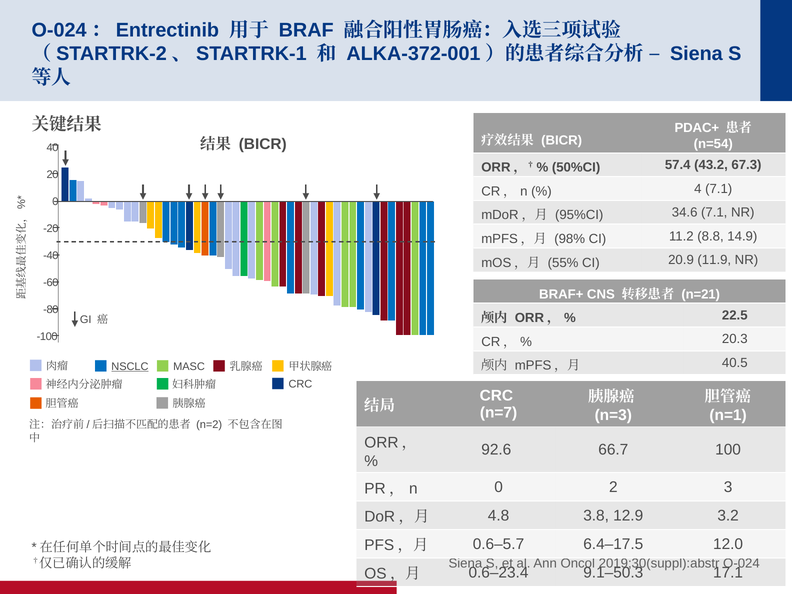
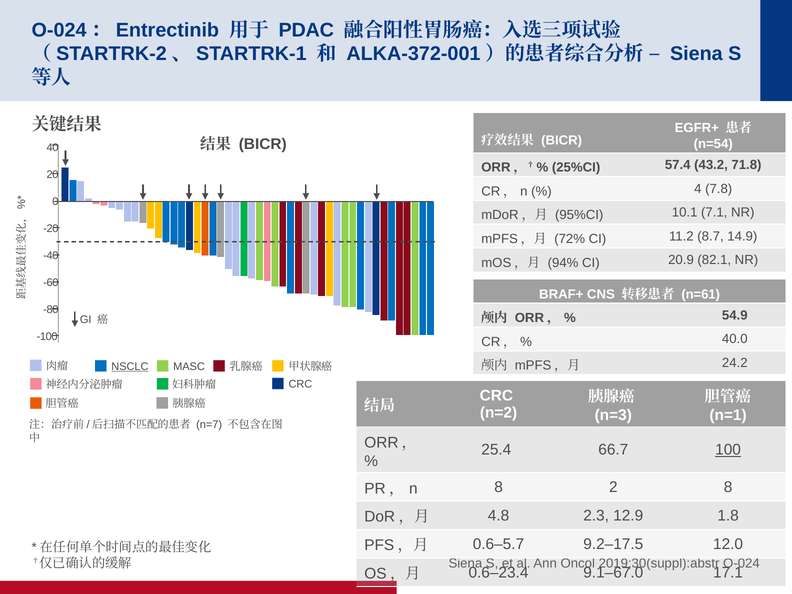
BRAF: BRAF -> PDAC
PDAC+: PDAC+ -> EGFR+
50%CI: 50%CI -> 25%CI
67.3: 67.3 -> 71.8
4 7.1: 7.1 -> 7.8
34.6: 34.6 -> 10.1
98%: 98% -> 72%
8.8: 8.8 -> 8.7
55%: 55% -> 94%
11.9: 11.9 -> 82.1
n=21: n=21 -> n=61
22.5: 22.5 -> 54.9
20.3: 20.3 -> 40.0
40.5: 40.5 -> 24.2
n=7: n=7 -> n=2
n=2: n=2 -> n=7
92.6: 92.6 -> 25.4
100 underline: none -> present
0 at (499, 487): 0 -> 8
2 3: 3 -> 8
3.8: 3.8 -> 2.3
3.2: 3.2 -> 1.8
6.4–17.5: 6.4–17.5 -> 9.2–17.5
9.1–50.3: 9.1–50.3 -> 9.1–67.0
